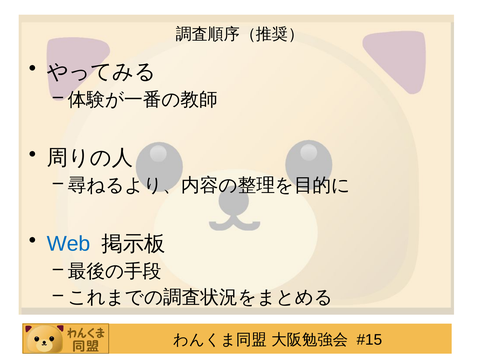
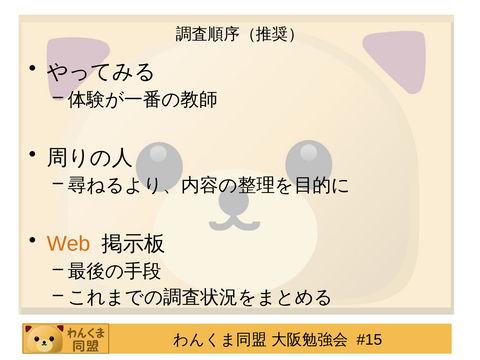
Web colour: blue -> orange
